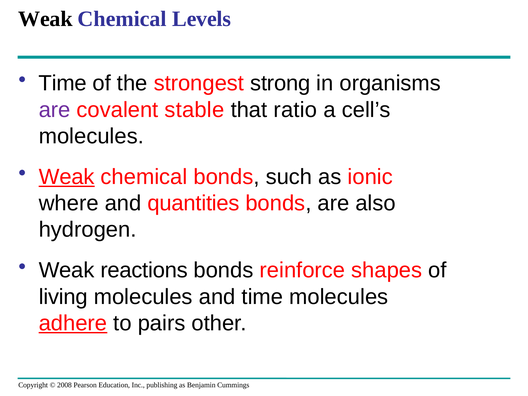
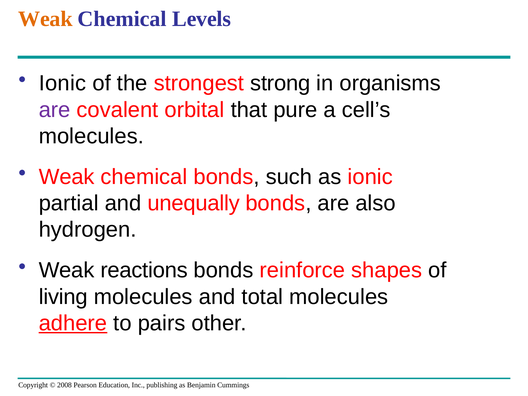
Weak at (45, 19) colour: black -> orange
Time at (63, 83): Time -> Ionic
stable: stable -> orbital
ratio: ratio -> pure
Weak at (67, 177) underline: present -> none
where: where -> partial
quantities: quantities -> unequally
and time: time -> total
